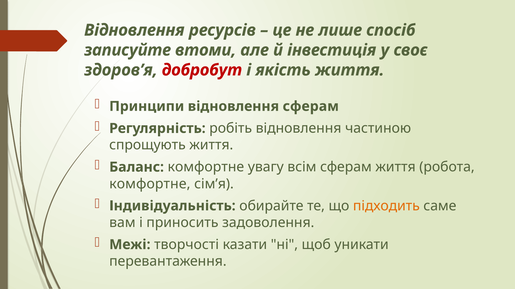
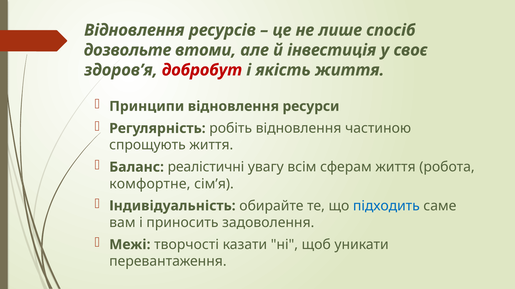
записуйте: записуйте -> дозвольте
відновлення сферам: сферам -> ресурси
Баланс комфортне: комфортне -> реалістичні
підходить colour: orange -> blue
